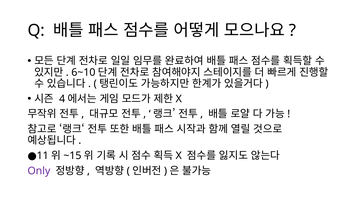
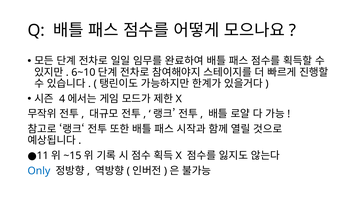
Only colour: purple -> blue
